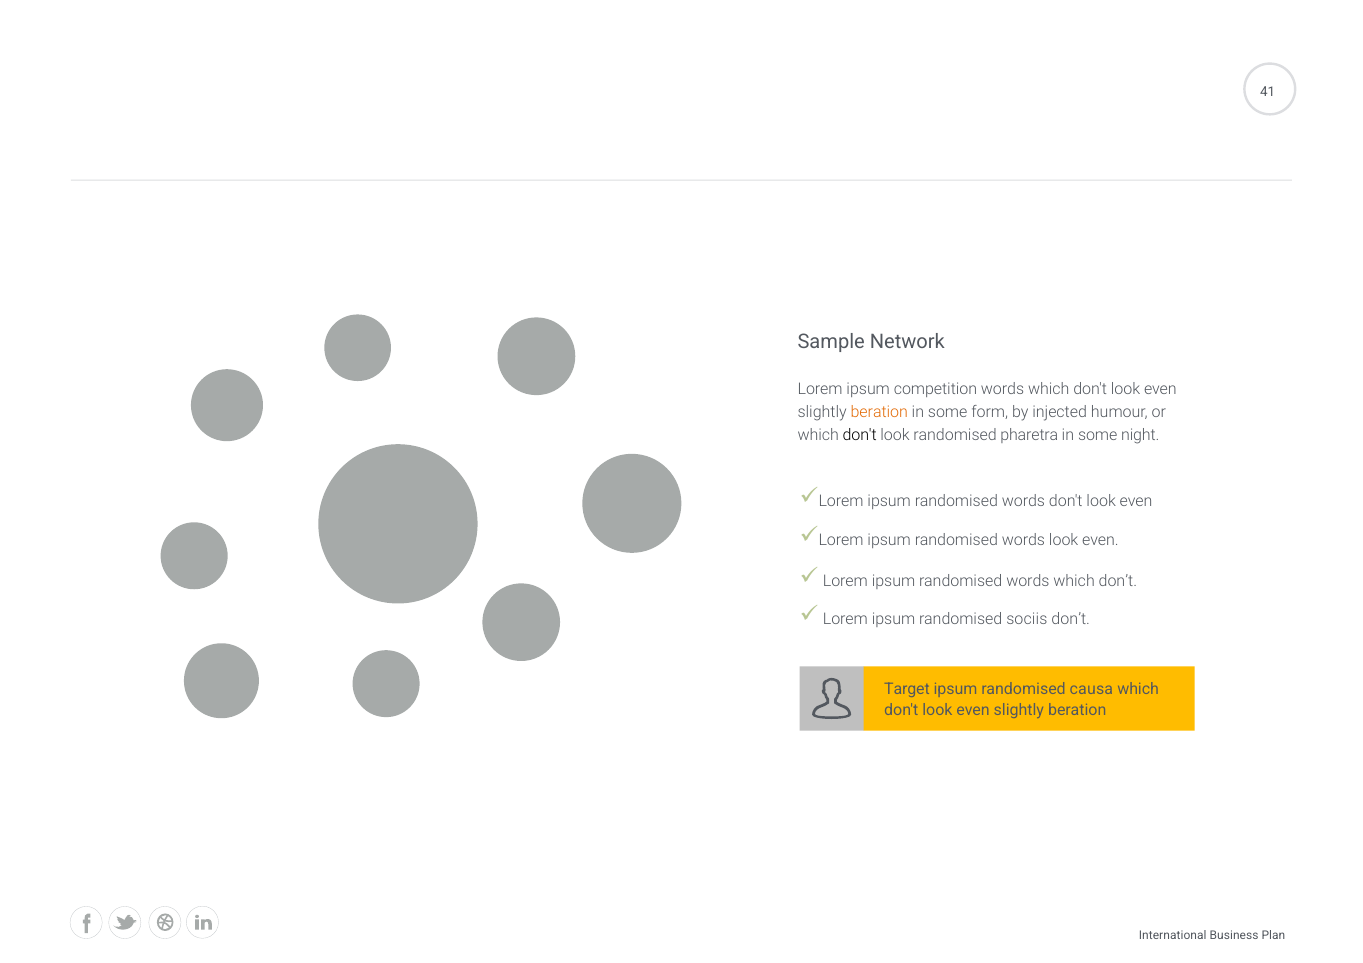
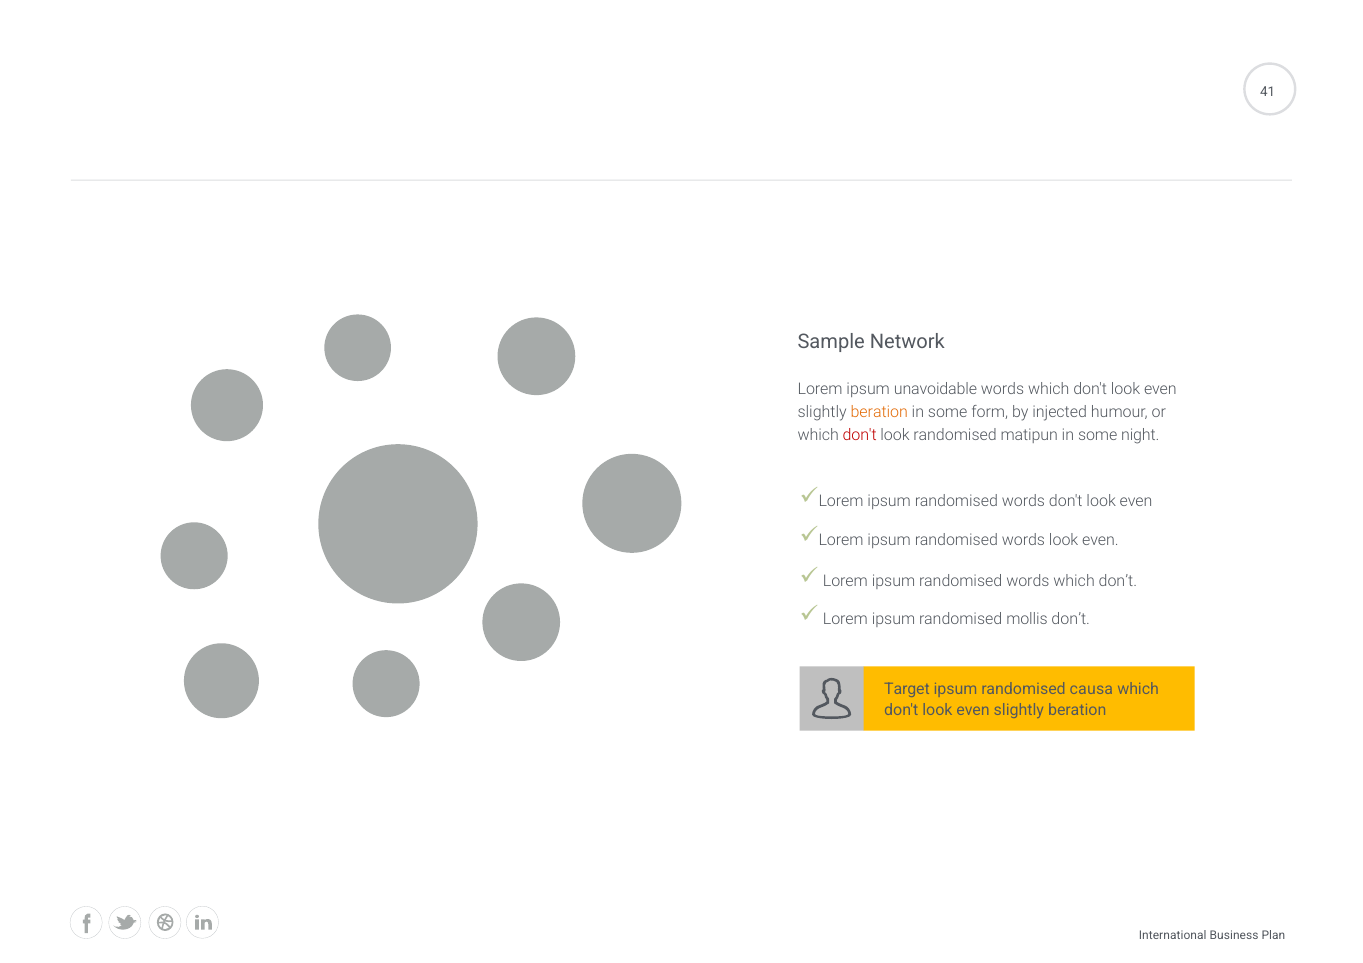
competition: competition -> unavoidable
don't at (860, 435) colour: black -> red
pharetra: pharetra -> matipun
sociis: sociis -> mollis
